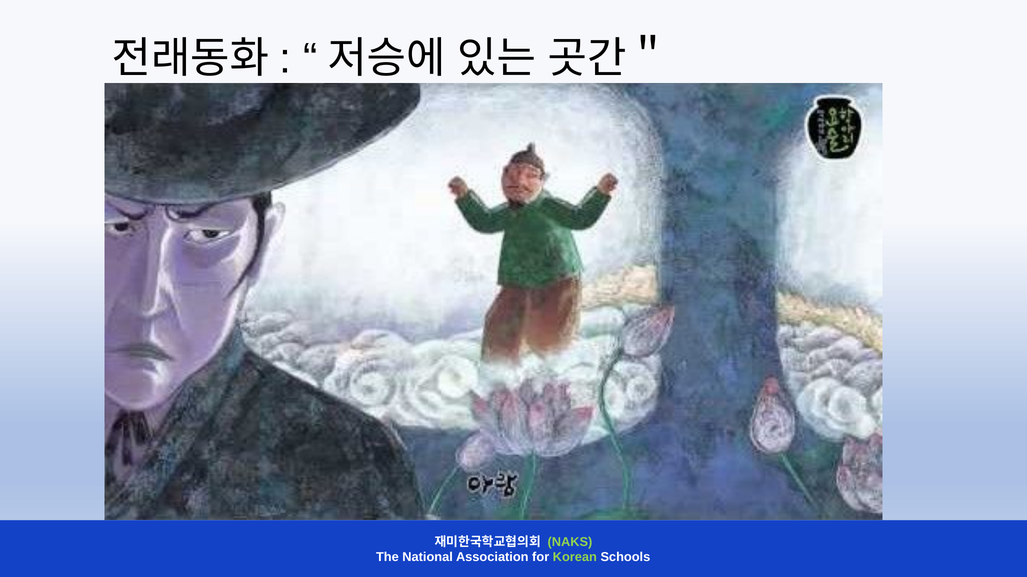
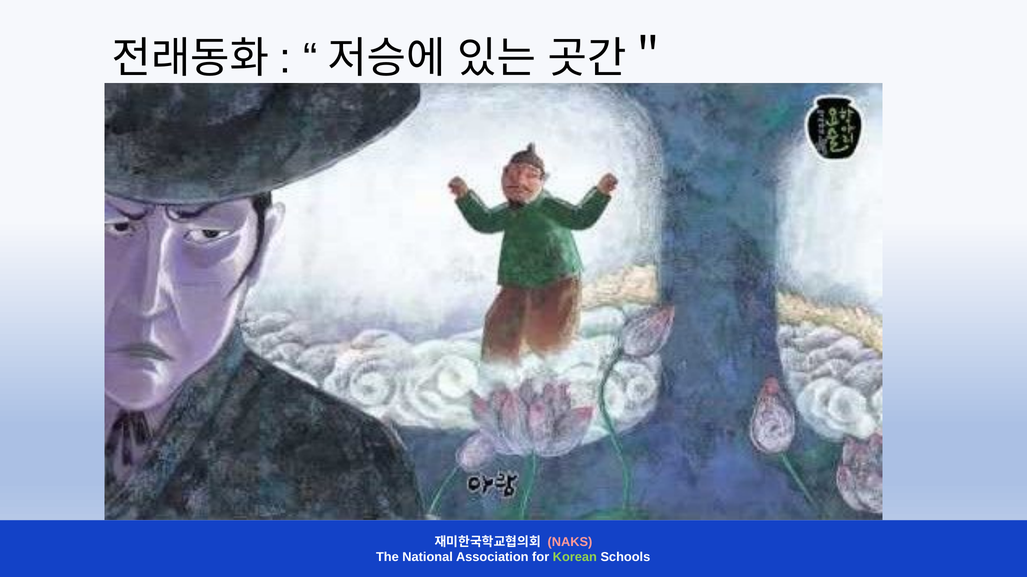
NAKS colour: light green -> pink
